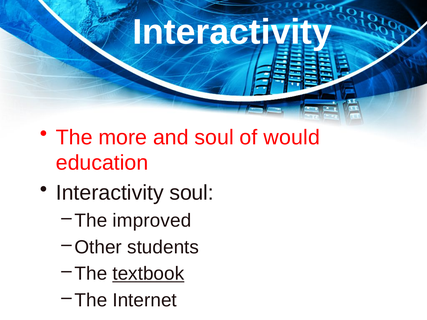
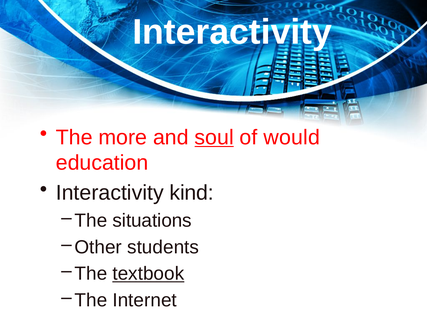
soul at (214, 137) underline: none -> present
Interactivity soul: soul -> kind
improved: improved -> situations
